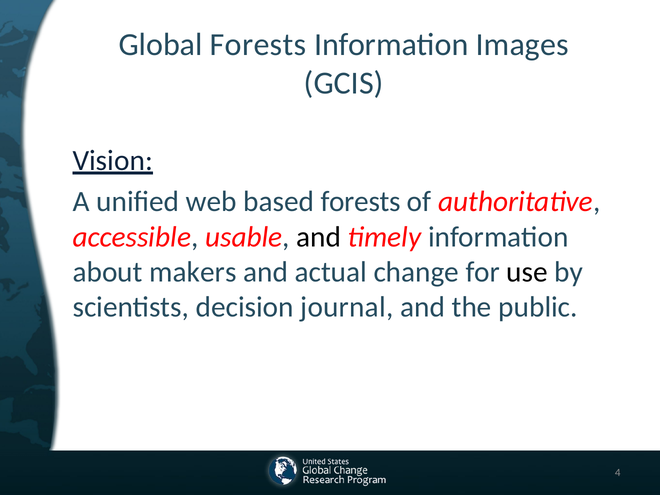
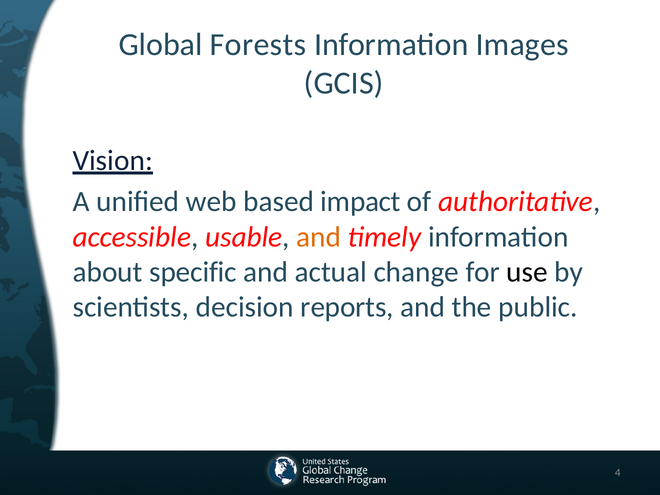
based forests: forests -> impact
and at (319, 237) colour: black -> orange
makers: makers -> specific
journal: journal -> reports
